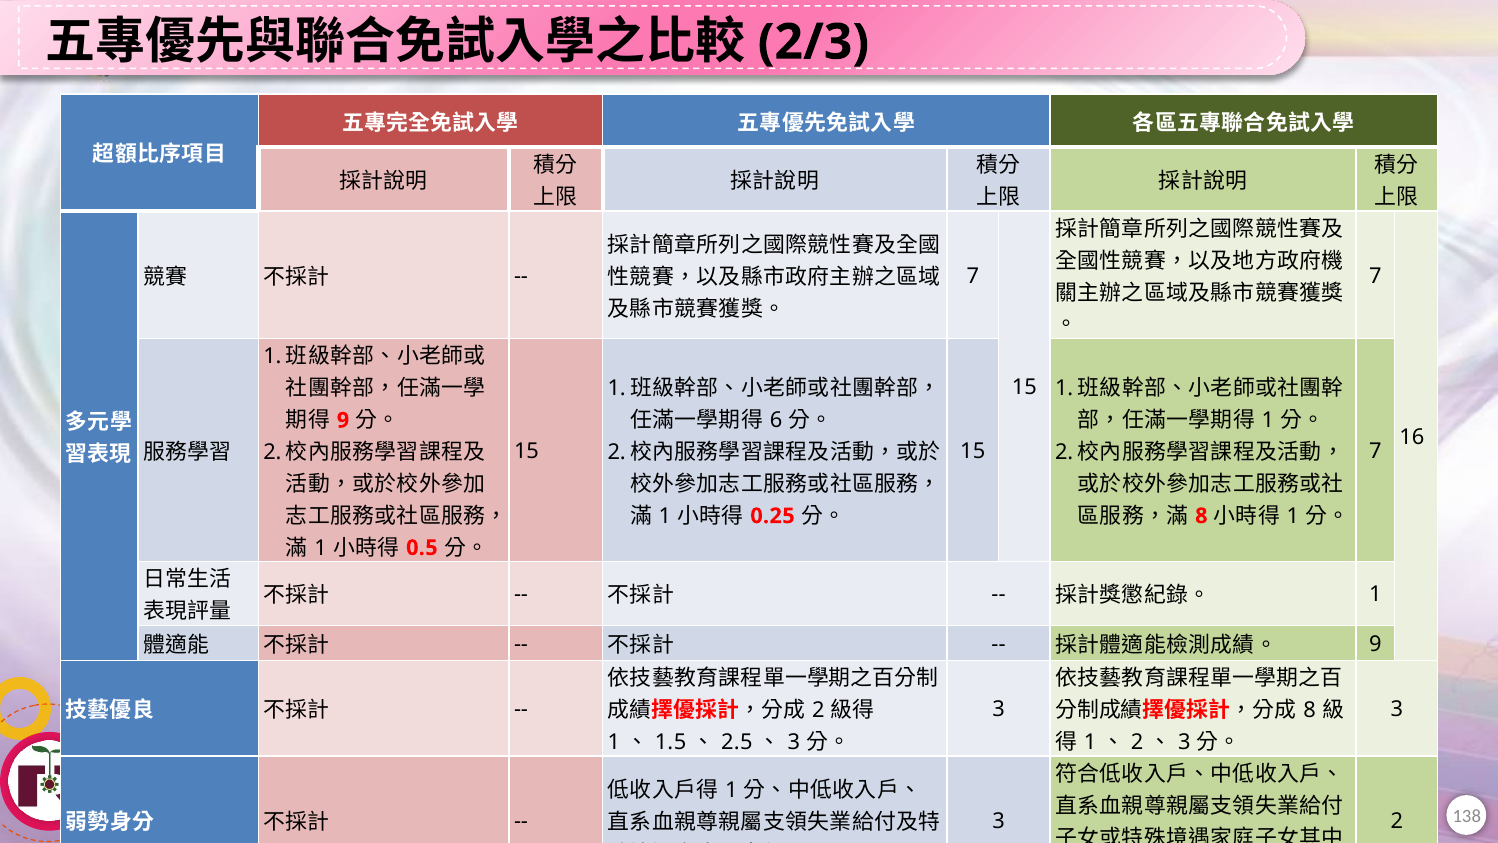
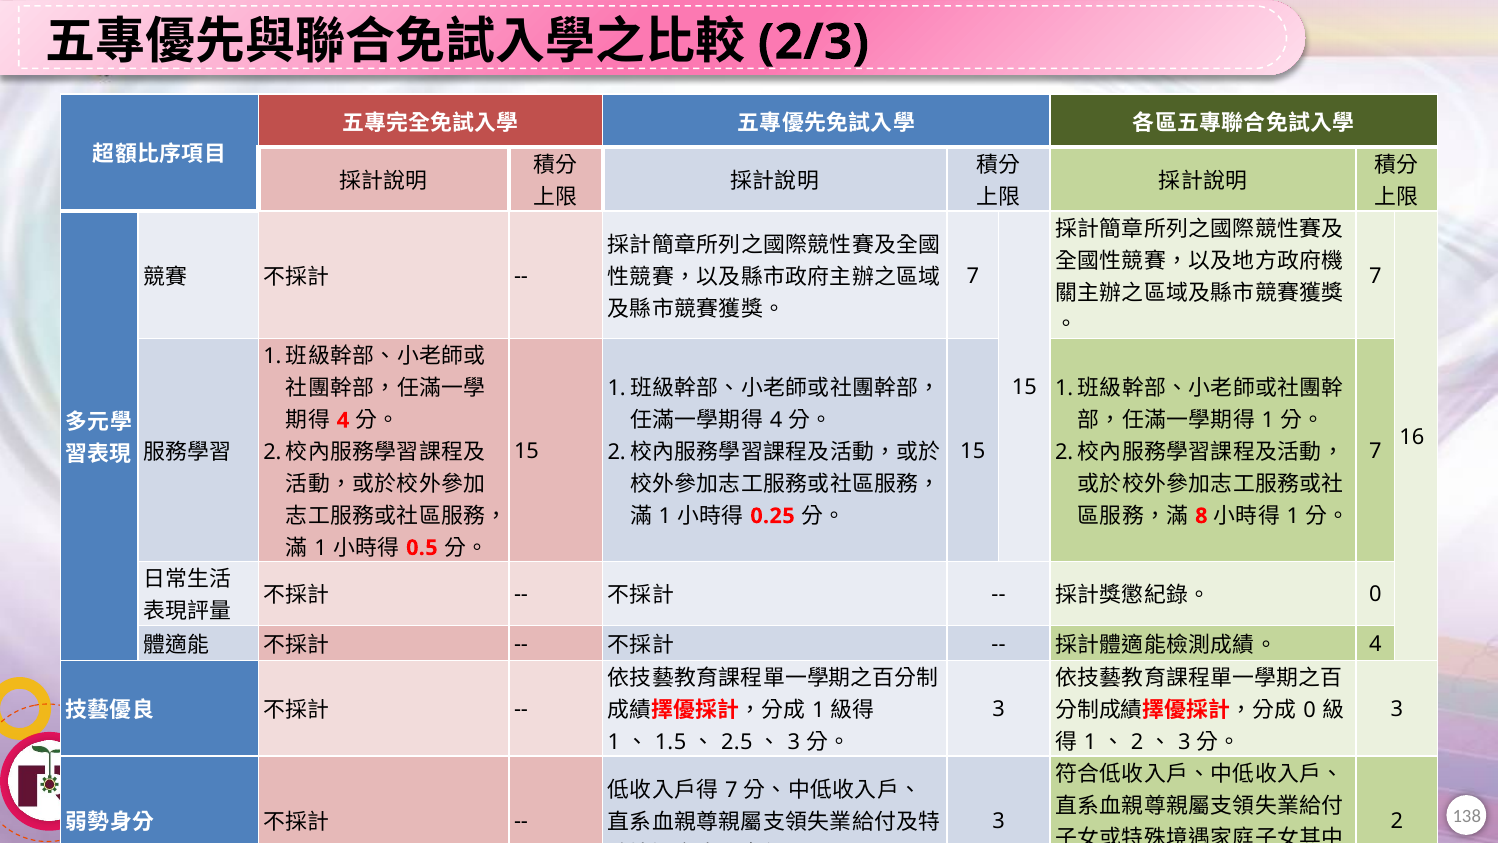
9 at (343, 420): 9 -> 4
6 at (776, 420): 6 -> 4
1 at (1375, 594): 1 -> 0
9 at (1375, 644): 9 -> 4
2 at (818, 710): 2 -> 1
8 at (1310, 710): 8 -> 0
1 at (731, 790): 1 -> 7
